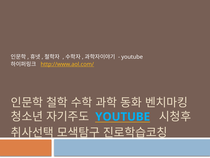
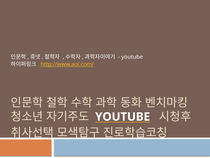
YOUTUBE at (123, 116) colour: light blue -> white
